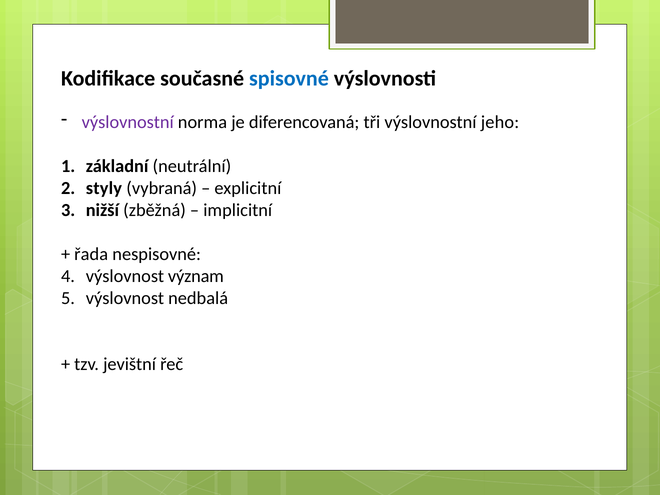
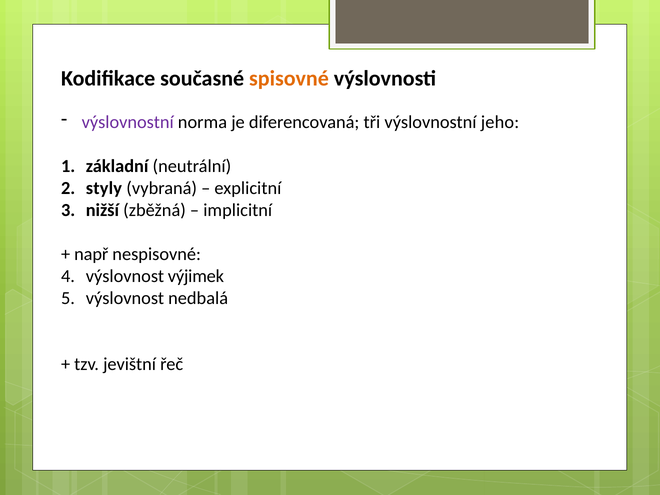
spisovné colour: blue -> orange
řada: řada -> např
význam: význam -> výjimek
